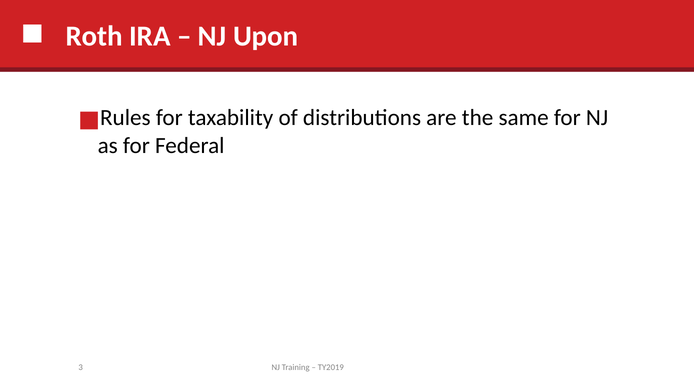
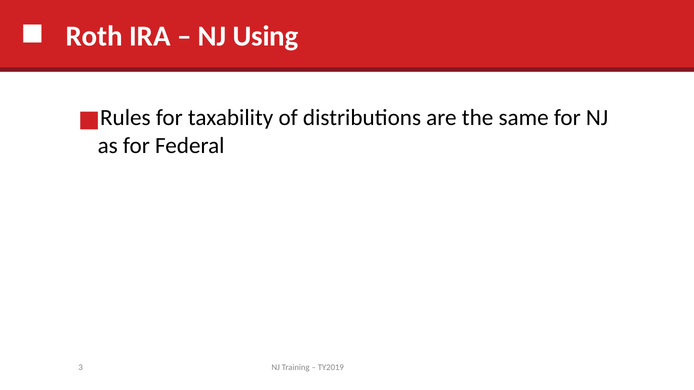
Upon: Upon -> Using
